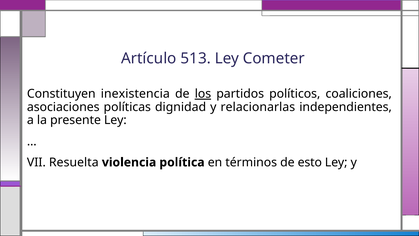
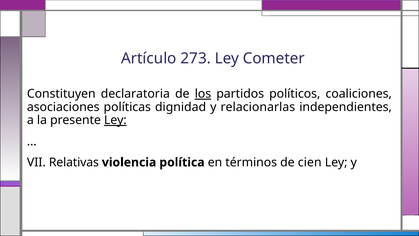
513: 513 -> 273
inexistencia: inexistencia -> declaratoria
Ley at (115, 120) underline: none -> present
Resuelta: Resuelta -> Relativas
esto: esto -> cien
